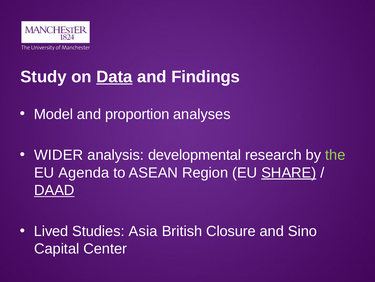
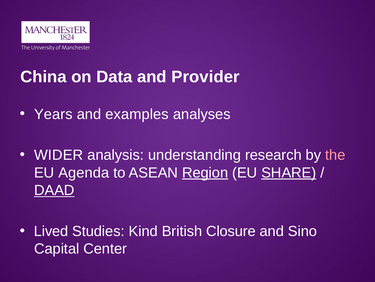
Study: Study -> China
Data underline: present -> none
Findings: Findings -> Provider
Model: Model -> Years
proportion: proportion -> examples
developmental: developmental -> understanding
the colour: light green -> pink
Region underline: none -> present
Asia: Asia -> Kind
